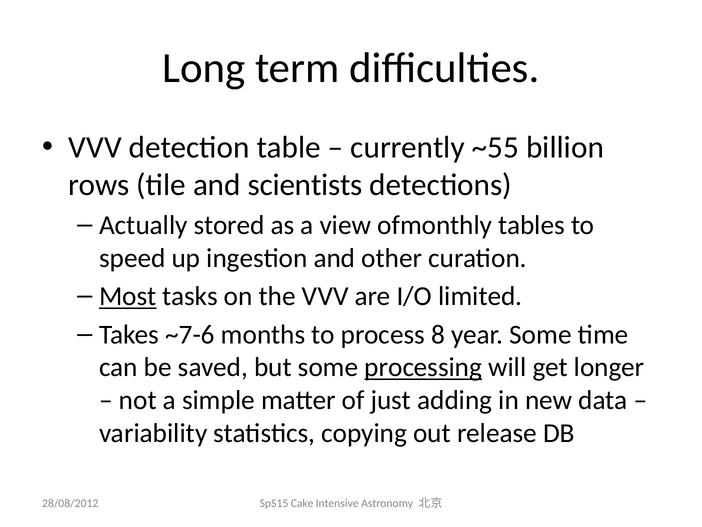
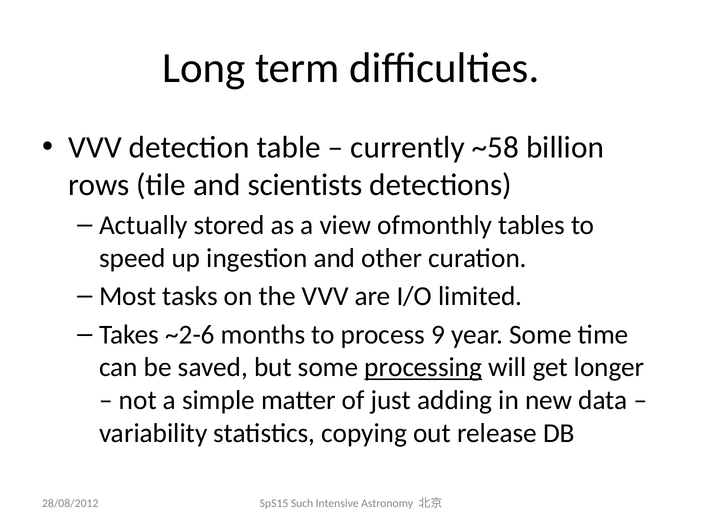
~55: ~55 -> ~58
Most underline: present -> none
~7-6: ~7-6 -> ~2-6
8: 8 -> 9
Cake: Cake -> Such
